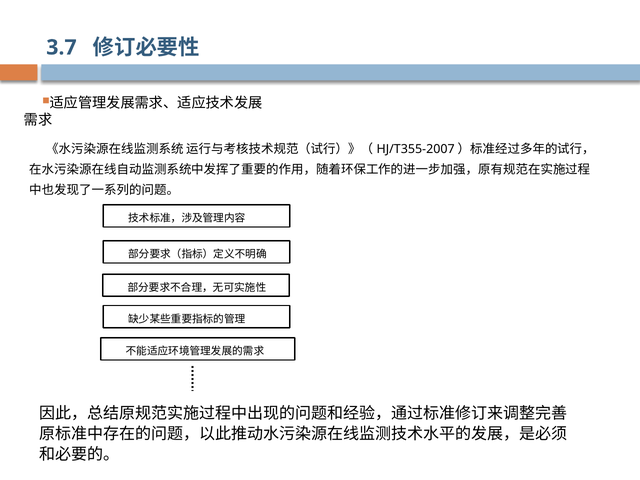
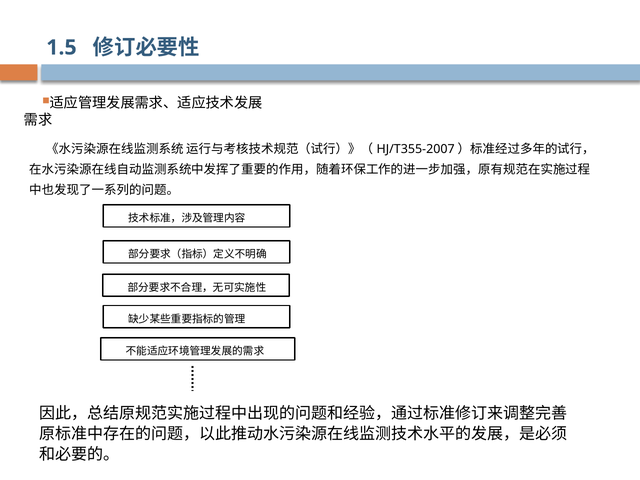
3.7: 3.7 -> 1.5
